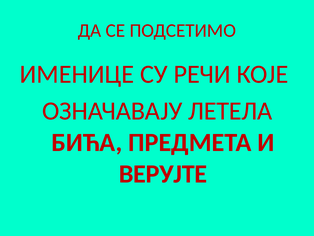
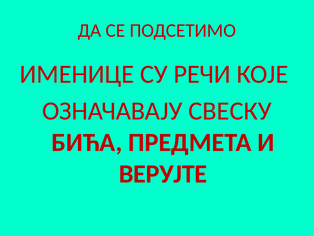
ЛЕТЕЛА: ЛЕТЕЛА -> СВЕСКУ
